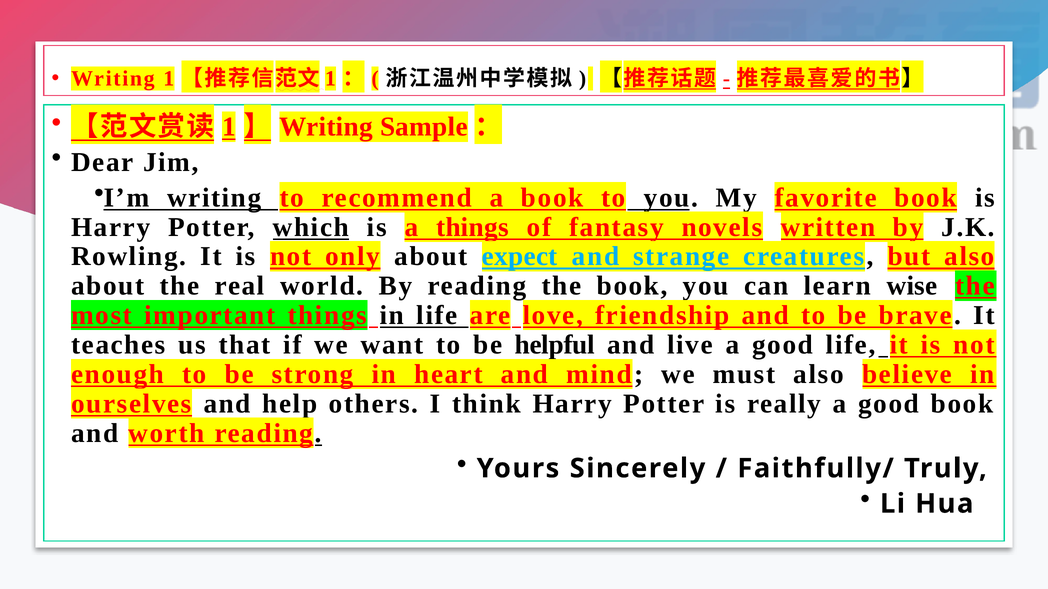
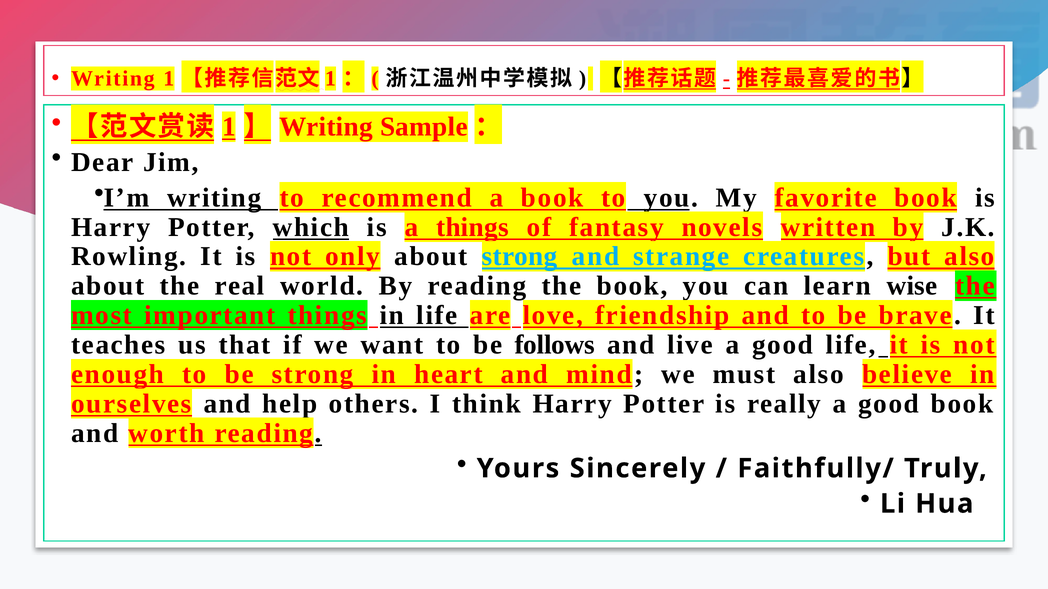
about expect: expect -> strong
helpful: helpful -> follows
